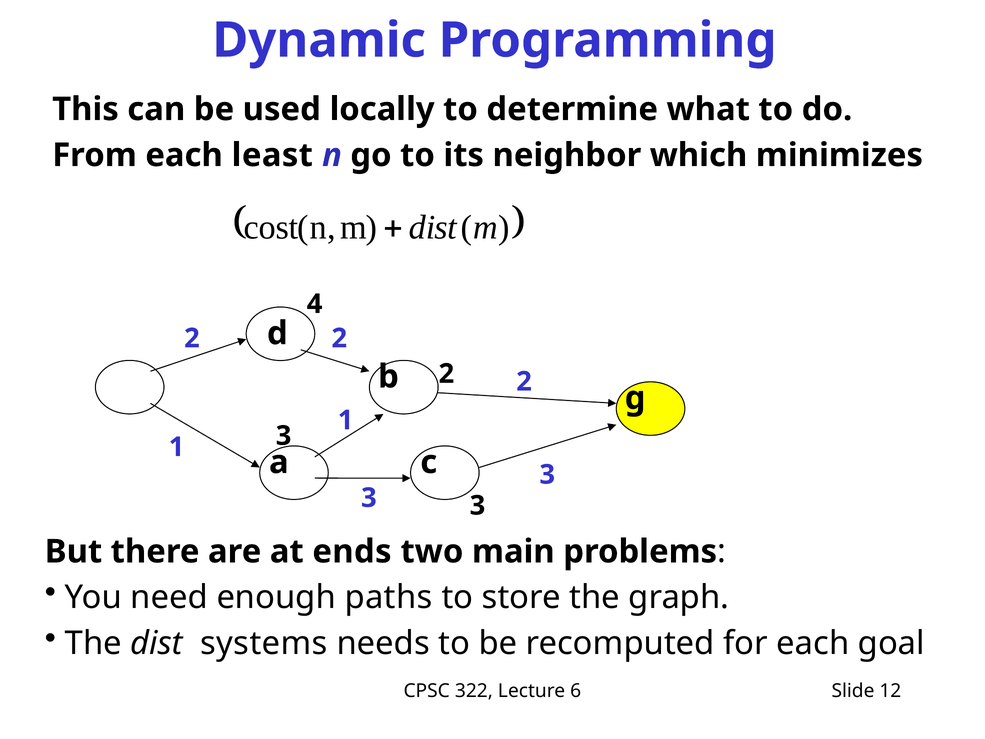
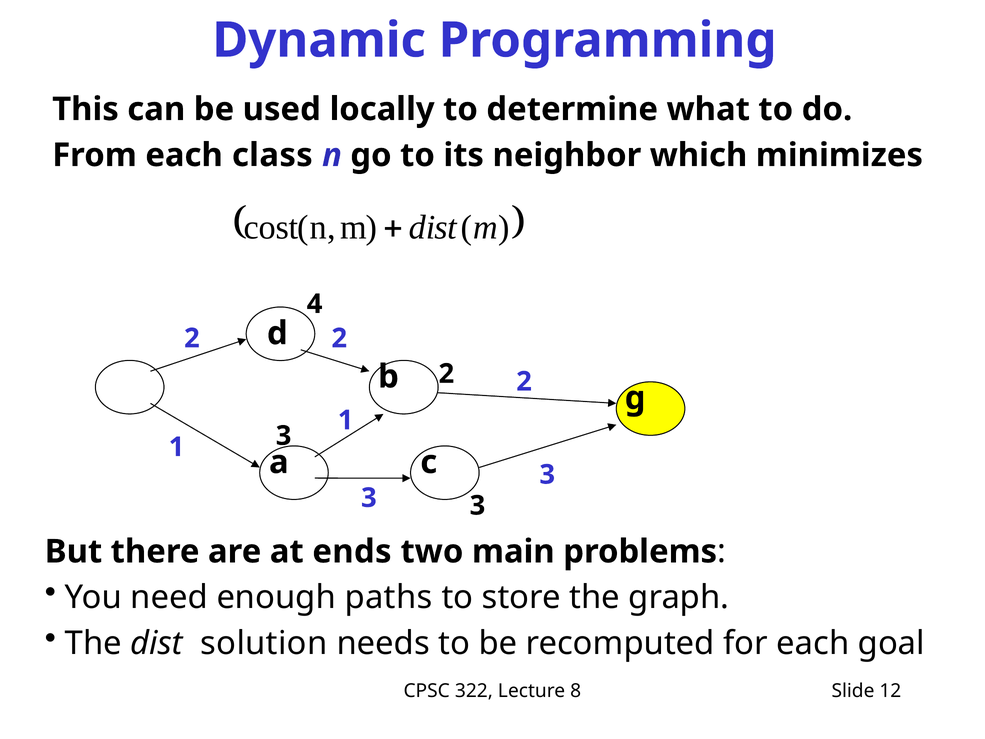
least: least -> class
systems: systems -> solution
6: 6 -> 8
